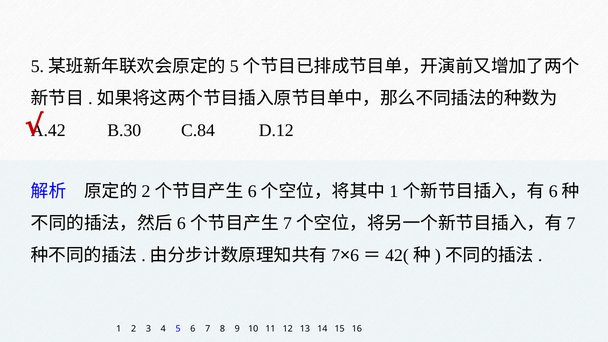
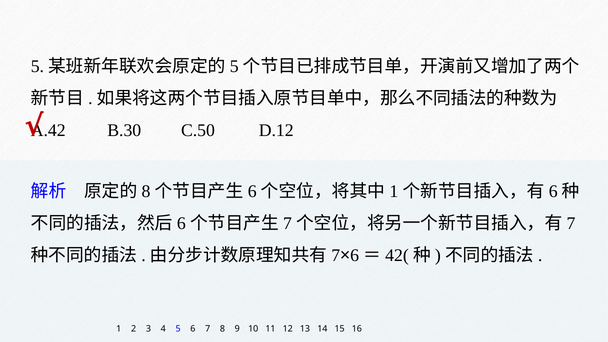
C.84: C.84 -> C.50
2 at (146, 191): 2 -> 8
